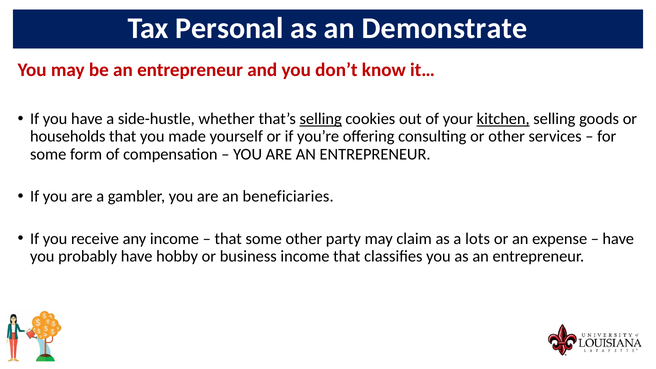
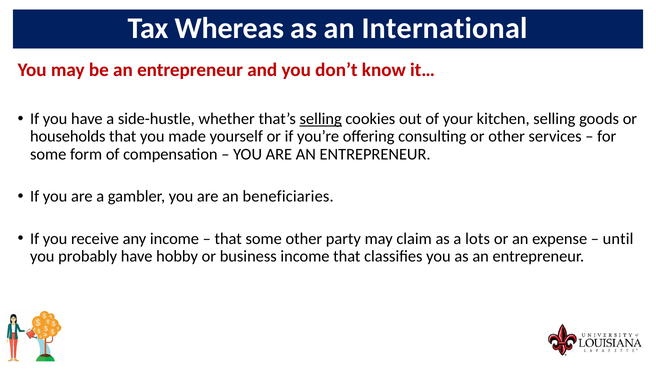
Personal: Personal -> Whereas
Demonstrate: Demonstrate -> International
kitchen underline: present -> none
have at (618, 239): have -> until
